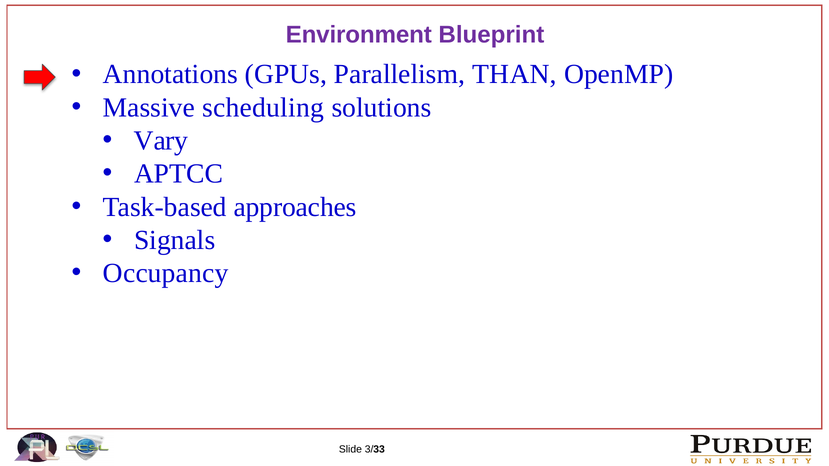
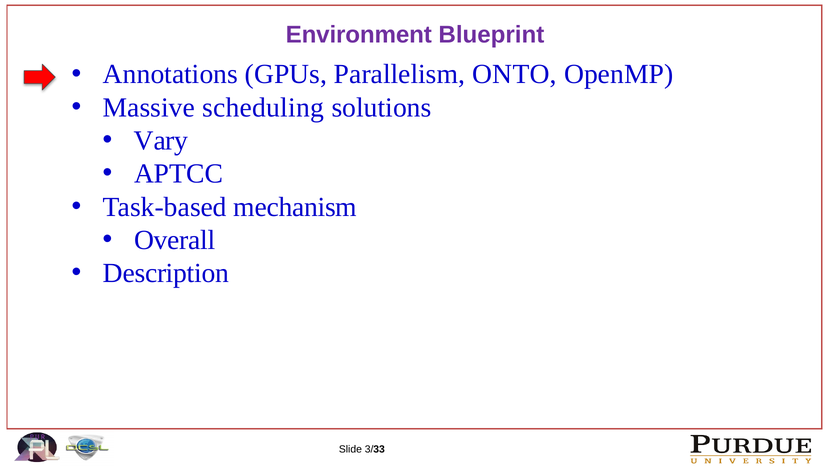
THAN: THAN -> ONTO
approaches: approaches -> mechanism
Signals: Signals -> Overall
Occupancy: Occupancy -> Description
